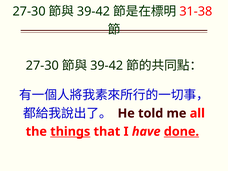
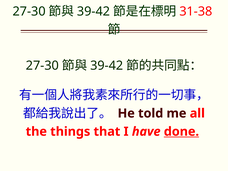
things underline: present -> none
